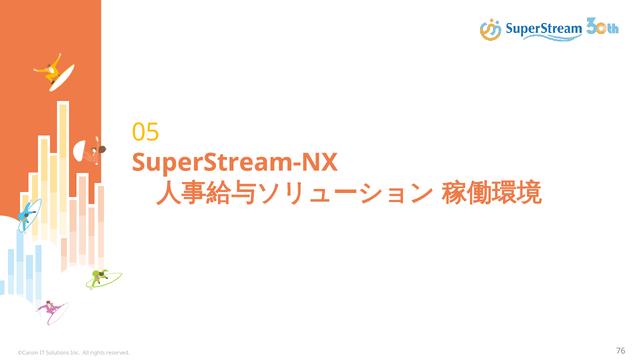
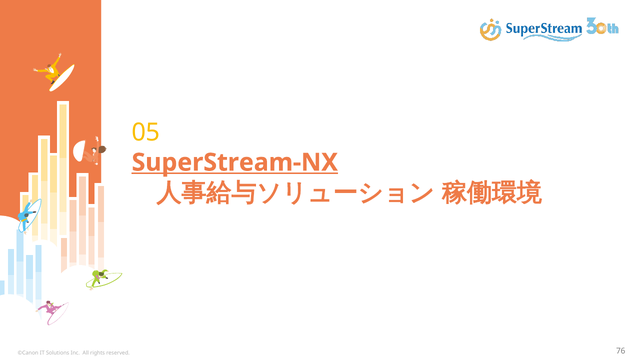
SuperStream-NX underline: none -> present
